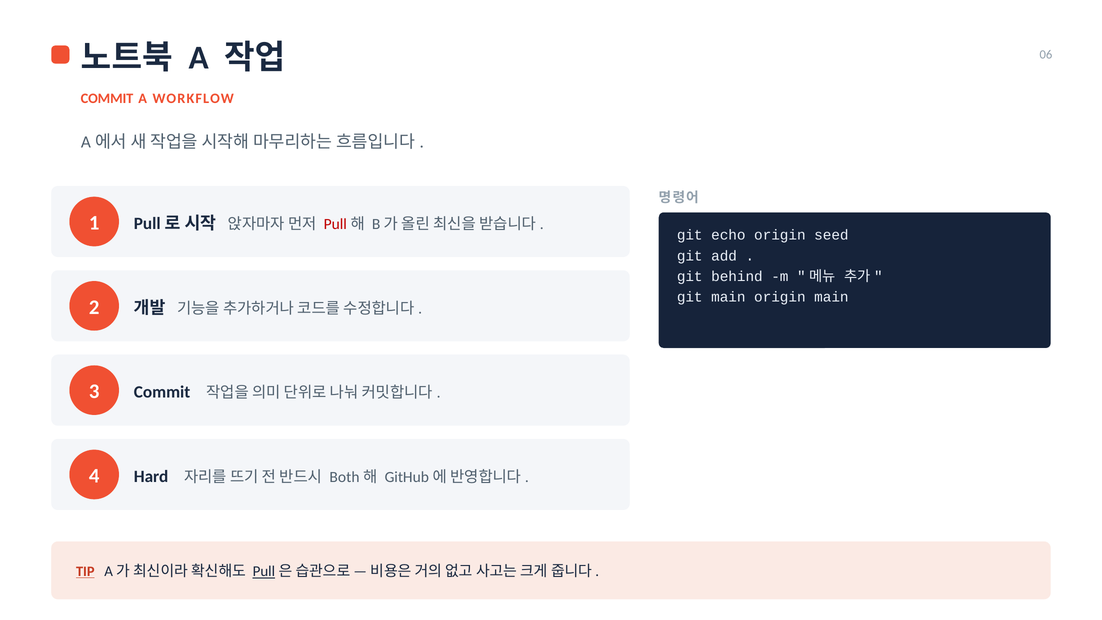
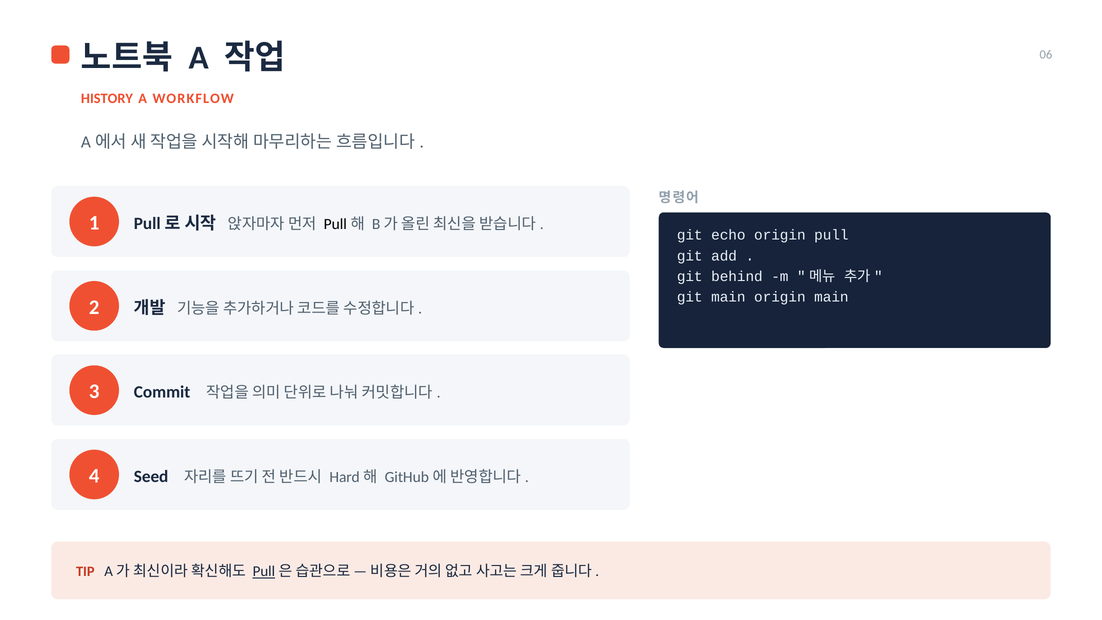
COMMIT at (107, 99): COMMIT -> HISTORY
Pull at (335, 224) colour: red -> black
origin seed: seed -> pull
Hard: Hard -> Seed
Both: Both -> Hard
TIP underline: present -> none
